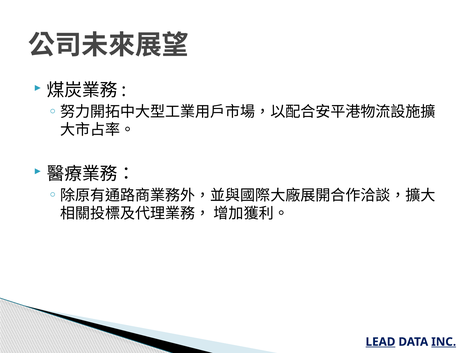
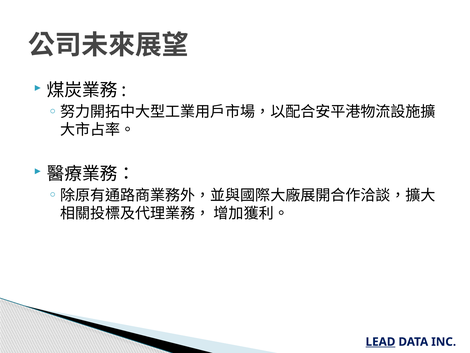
INC underline: present -> none
